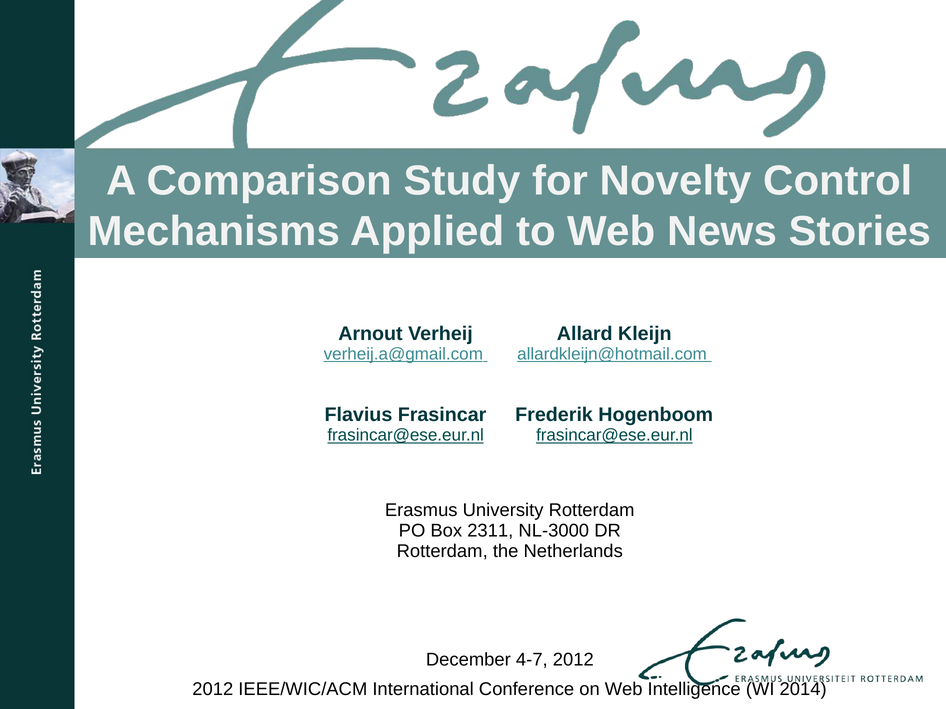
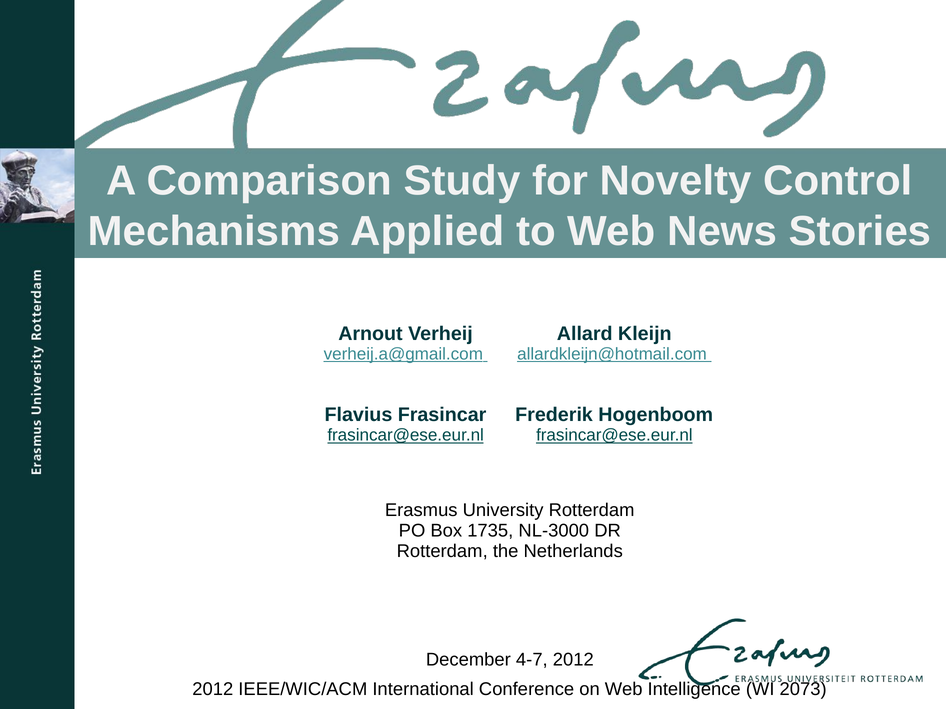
2311: 2311 -> 1735
2014: 2014 -> 2073
